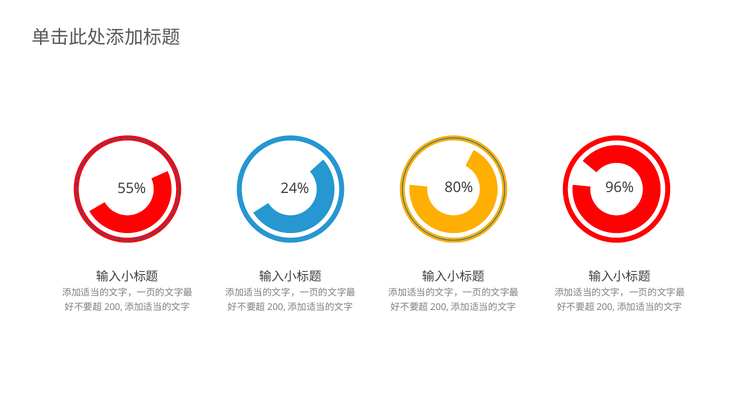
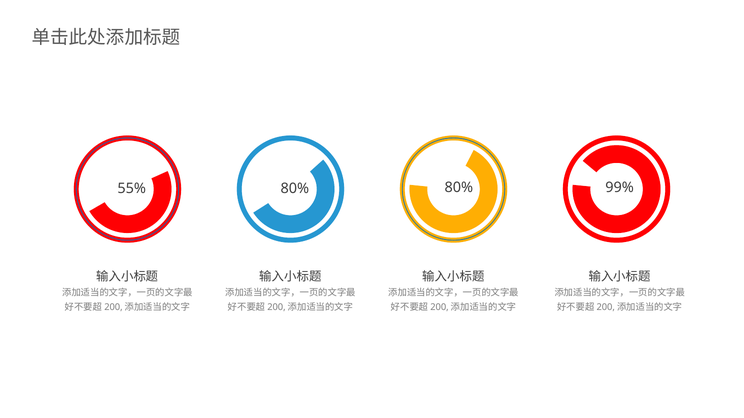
55% 24%: 24% -> 80%
96%: 96% -> 99%
